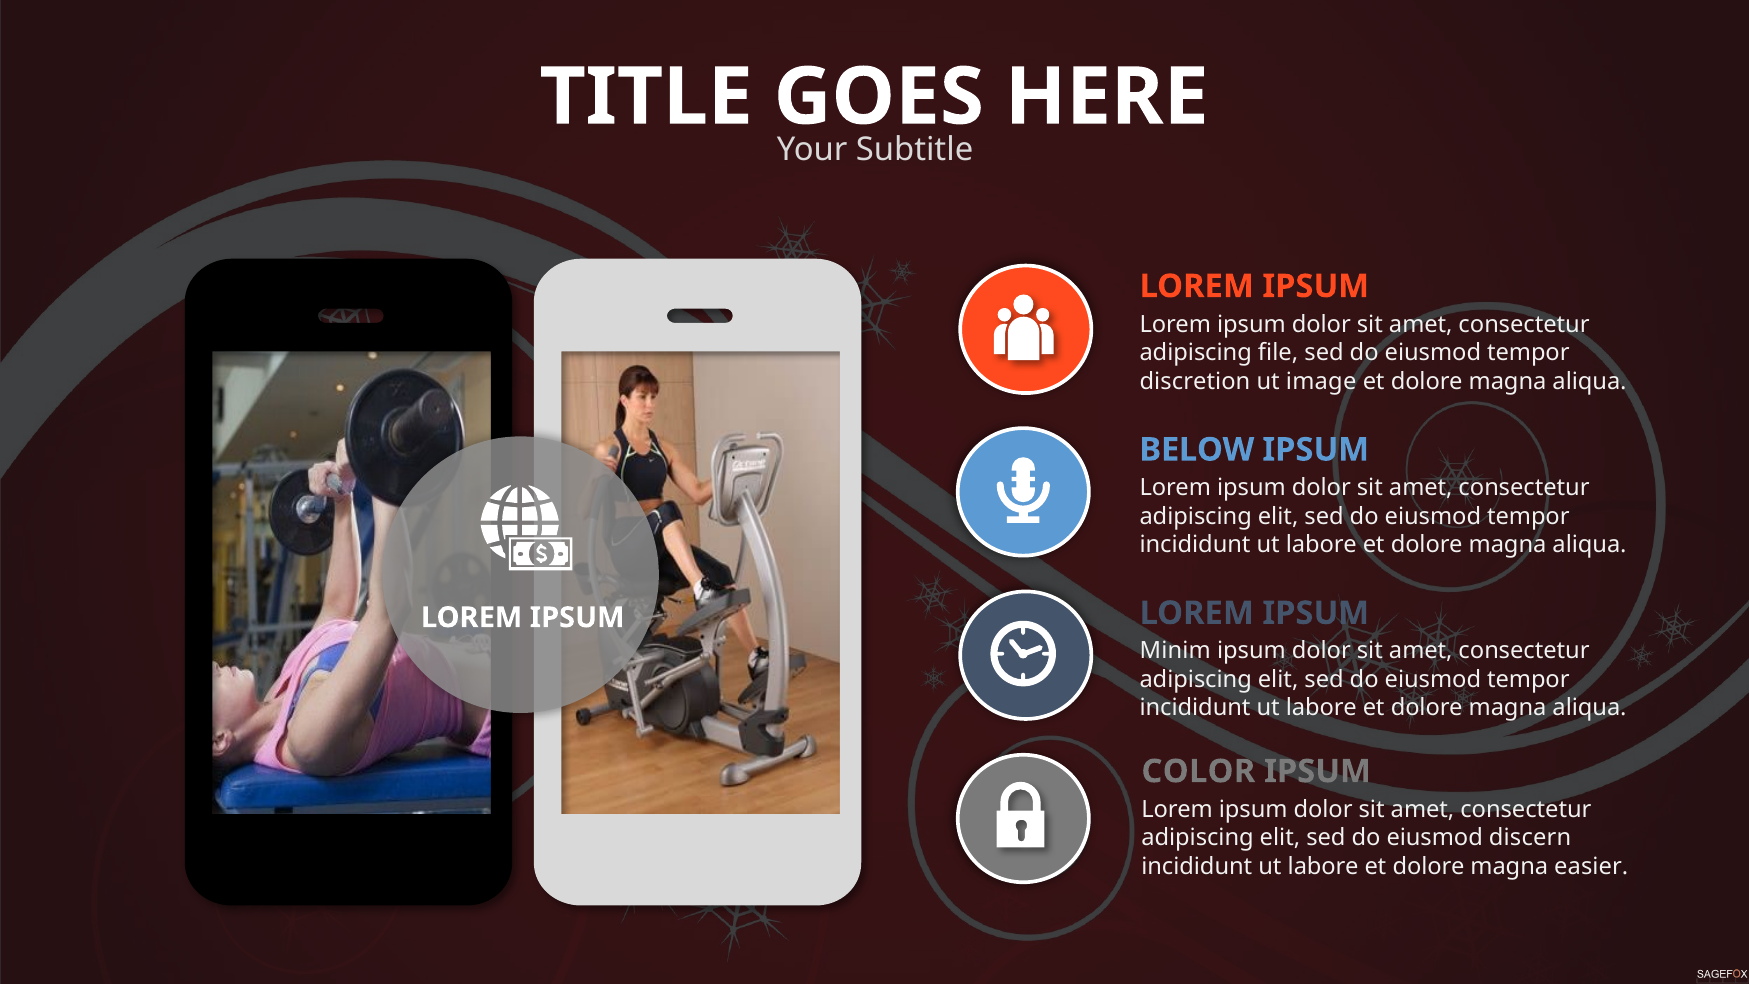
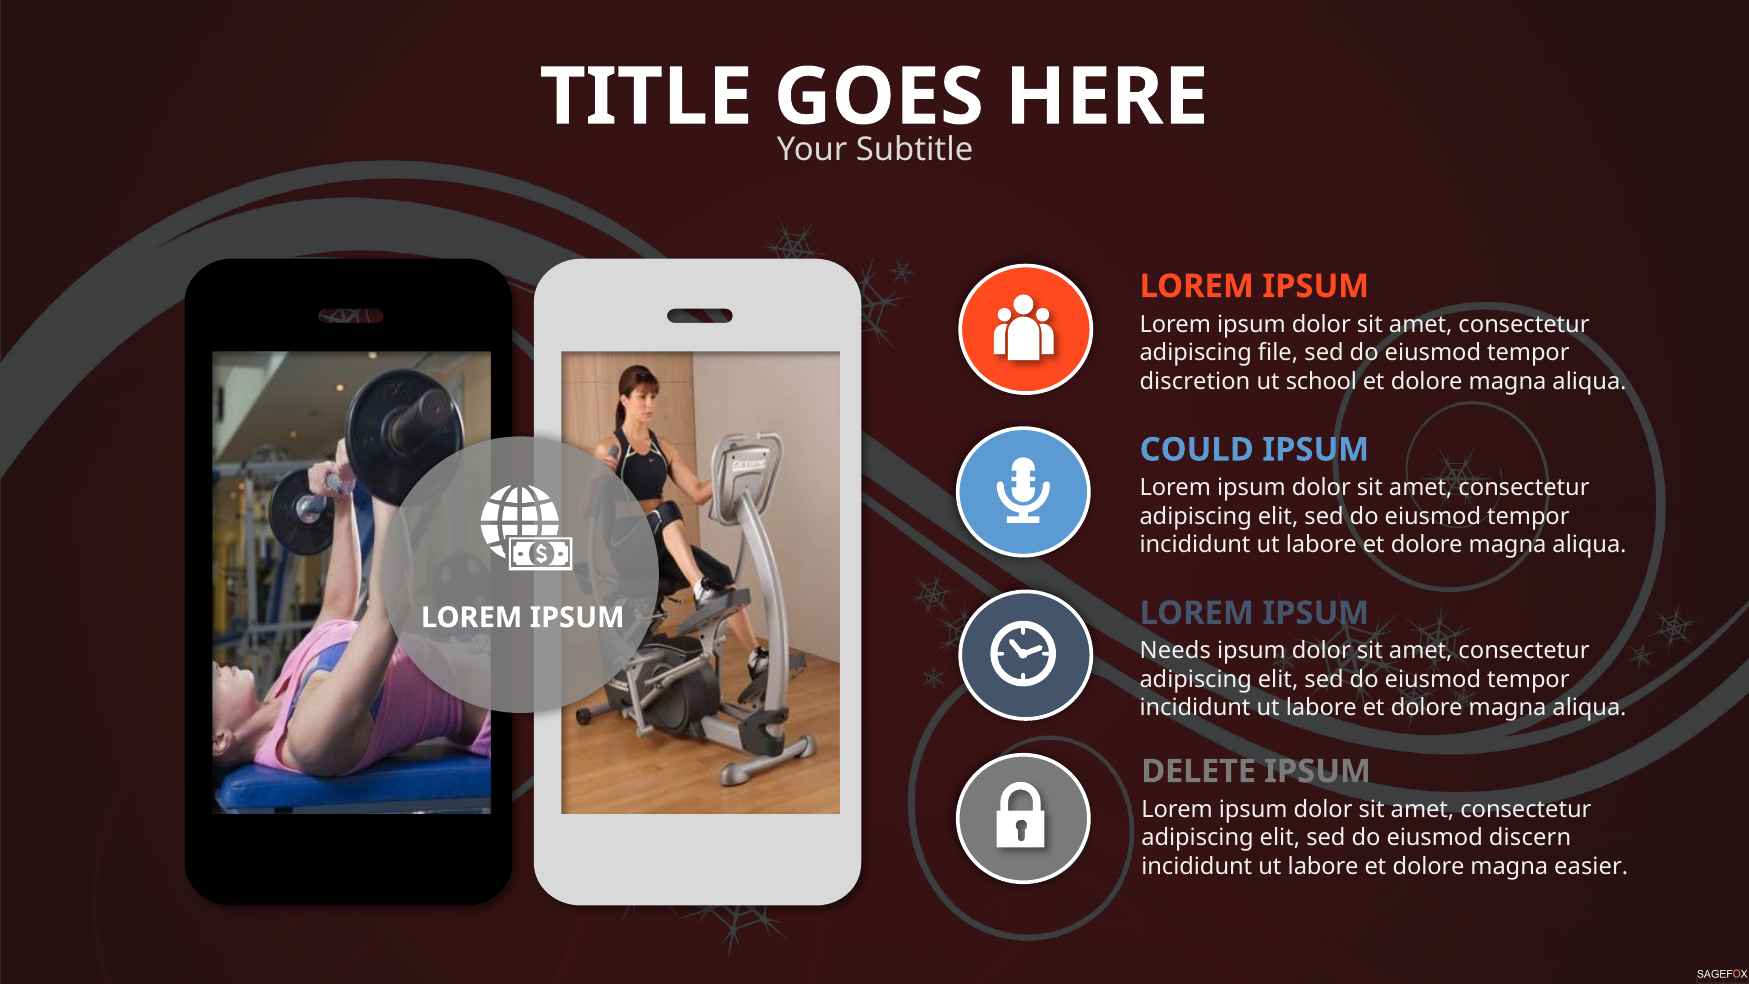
image: image -> school
BELOW: BELOW -> COULD
Minim: Minim -> Needs
COLOR: COLOR -> DELETE
